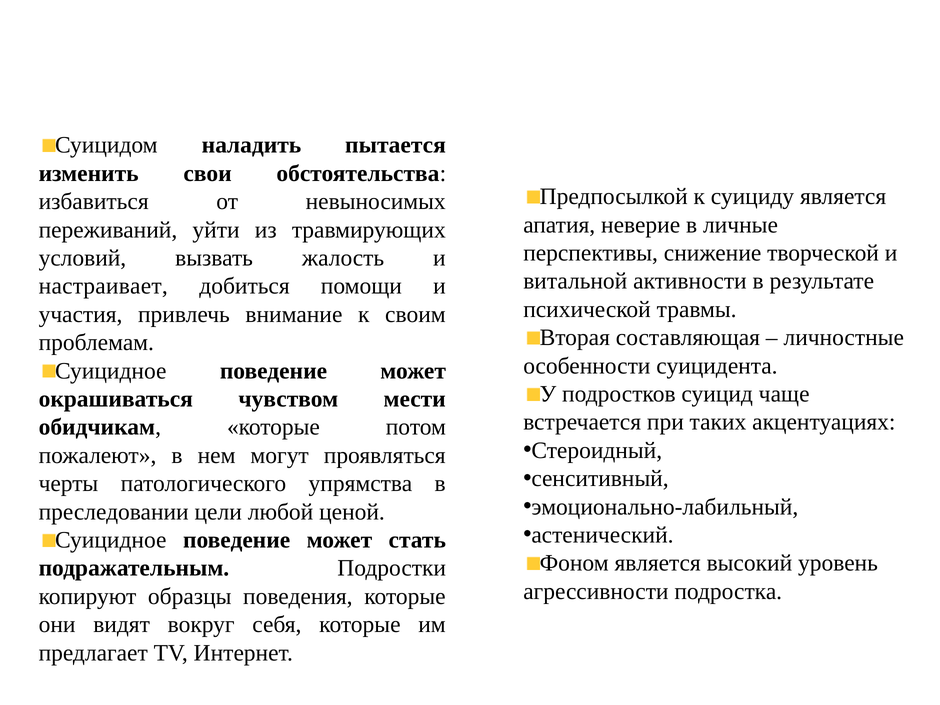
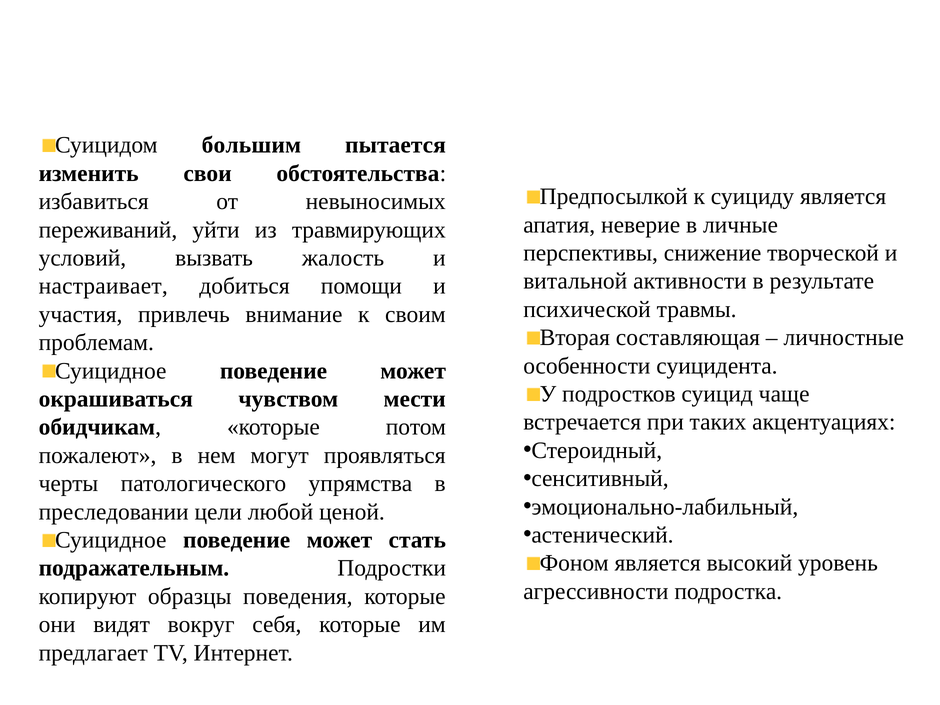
наладить: наладить -> большим
